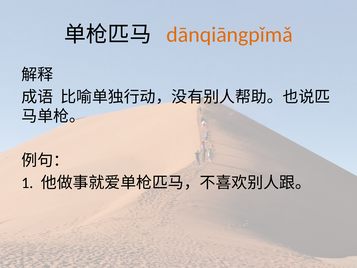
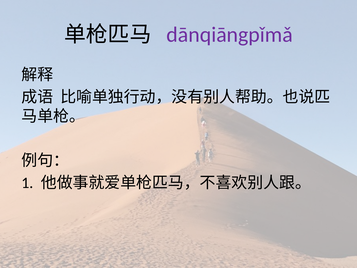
dānqiāngpǐmǎ colour: orange -> purple
